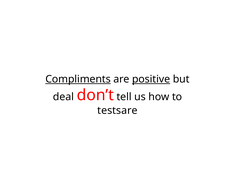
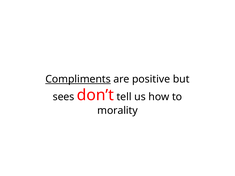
positive underline: present -> none
deal: deal -> sees
testsare: testsare -> morality
